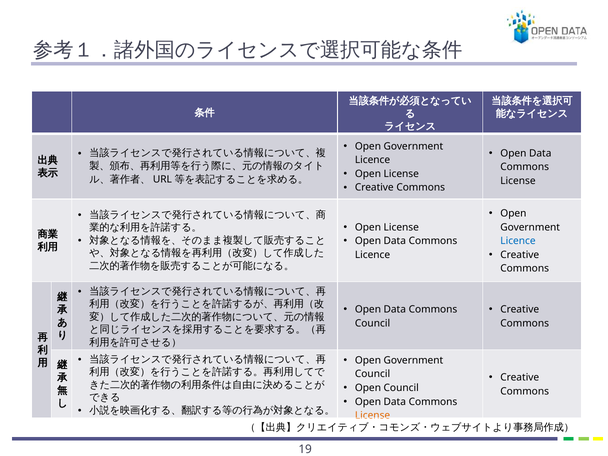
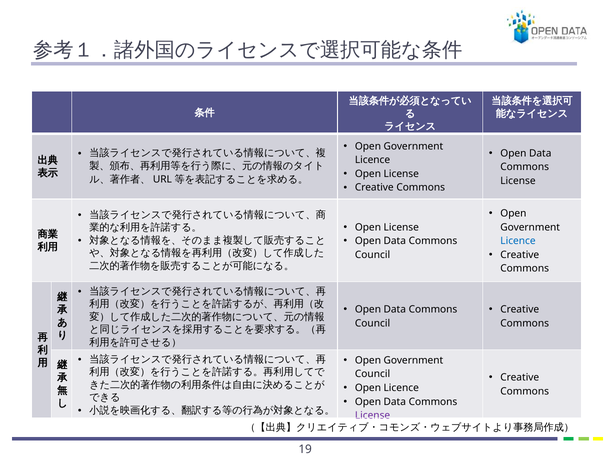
Licence at (373, 255): Licence -> Council
Open Council: Council -> Licence
License at (373, 415) colour: orange -> purple
